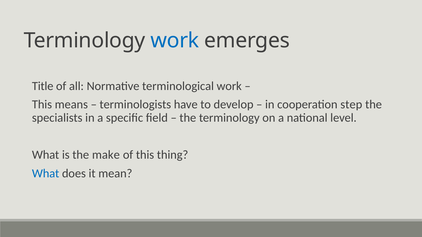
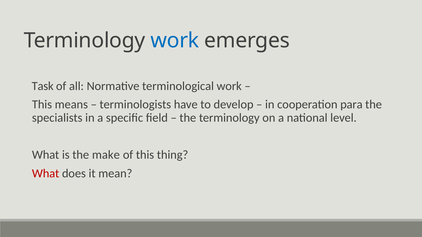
Title: Title -> Task
step: step -> para
What at (46, 174) colour: blue -> red
